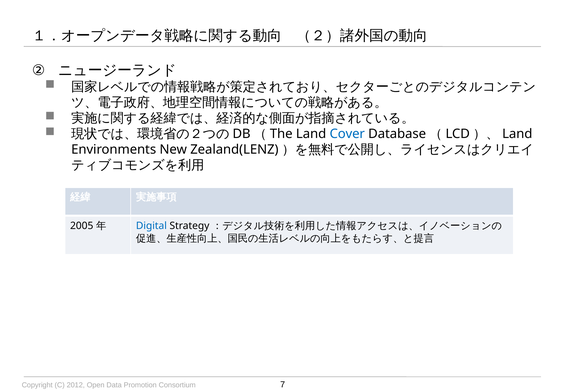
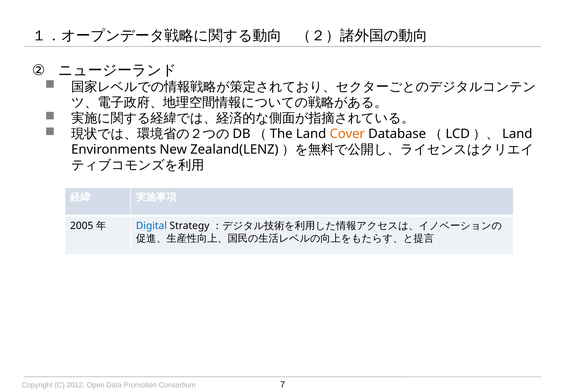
Cover colour: blue -> orange
